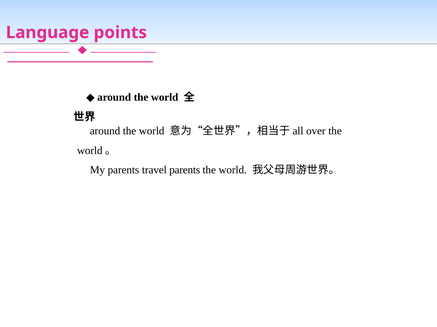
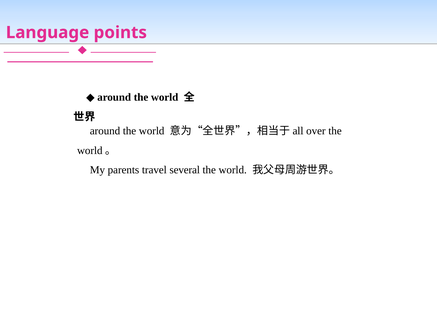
travel parents: parents -> several
